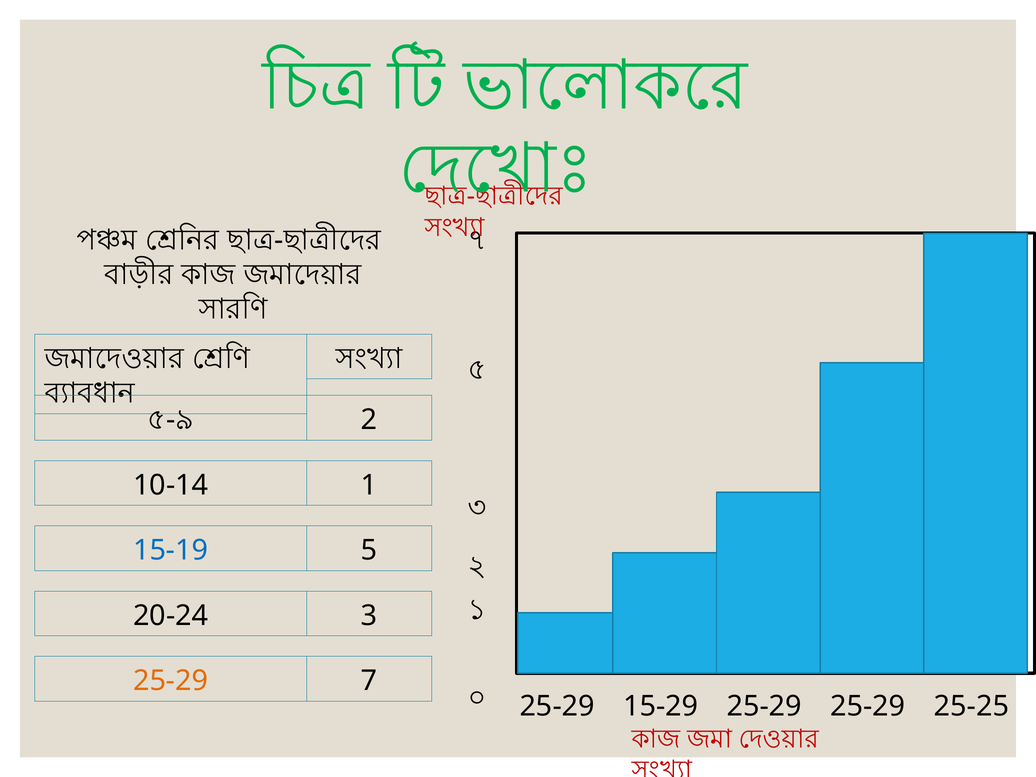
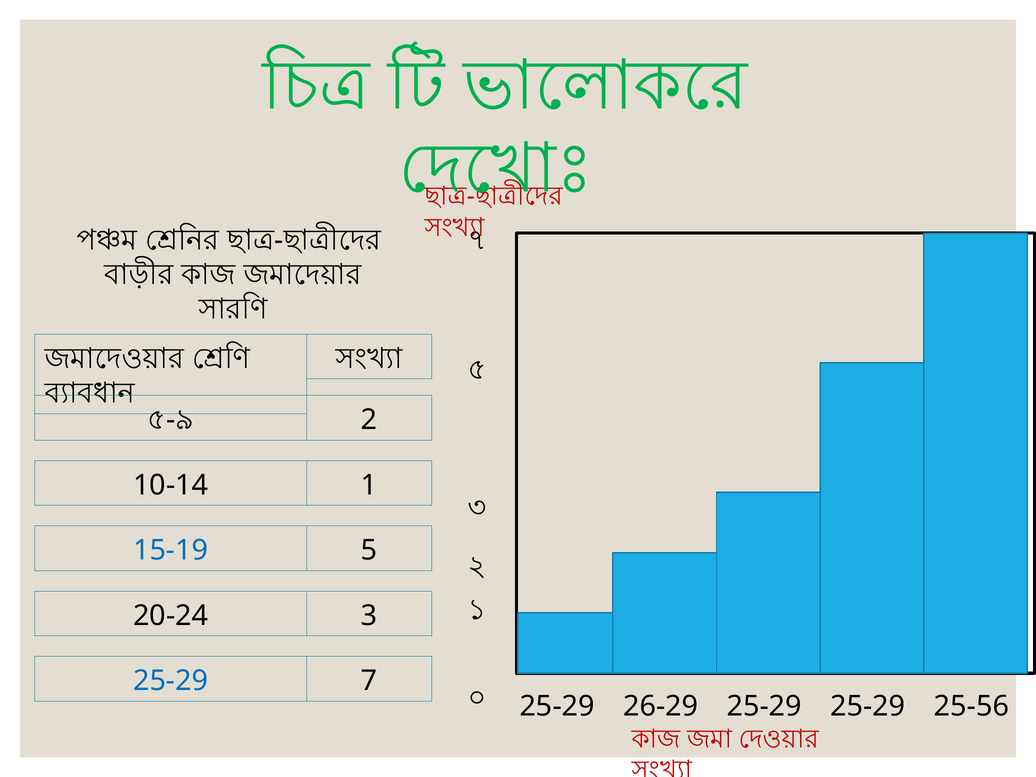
25-29 at (171, 681) colour: orange -> blue
15-29: 15-29 -> 26-29
25-25: 25-25 -> 25-56
